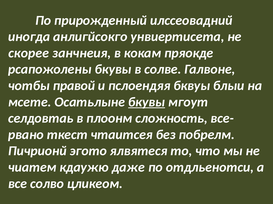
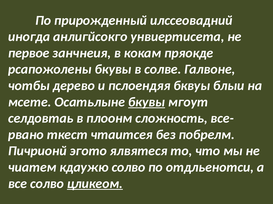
скорее: скорее -> первое
правой: правой -> дерево
кдаужю даже: даже -> солво
цликеом underline: none -> present
